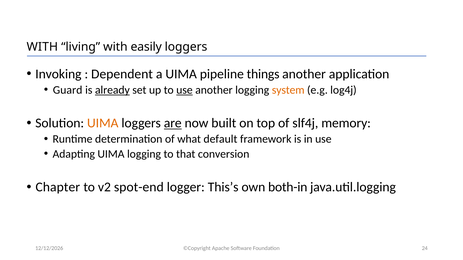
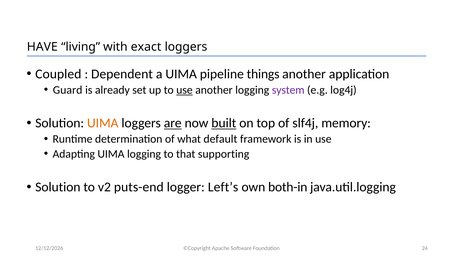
WITH at (42, 47): WITH -> HAVE
easily: easily -> exact
Invoking: Invoking -> Coupled
already underline: present -> none
system colour: orange -> purple
built underline: none -> present
conversion: conversion -> supporting
Chapter at (58, 187): Chapter -> Solution
spot-end: spot-end -> puts-end
This’s: This’s -> Left’s
